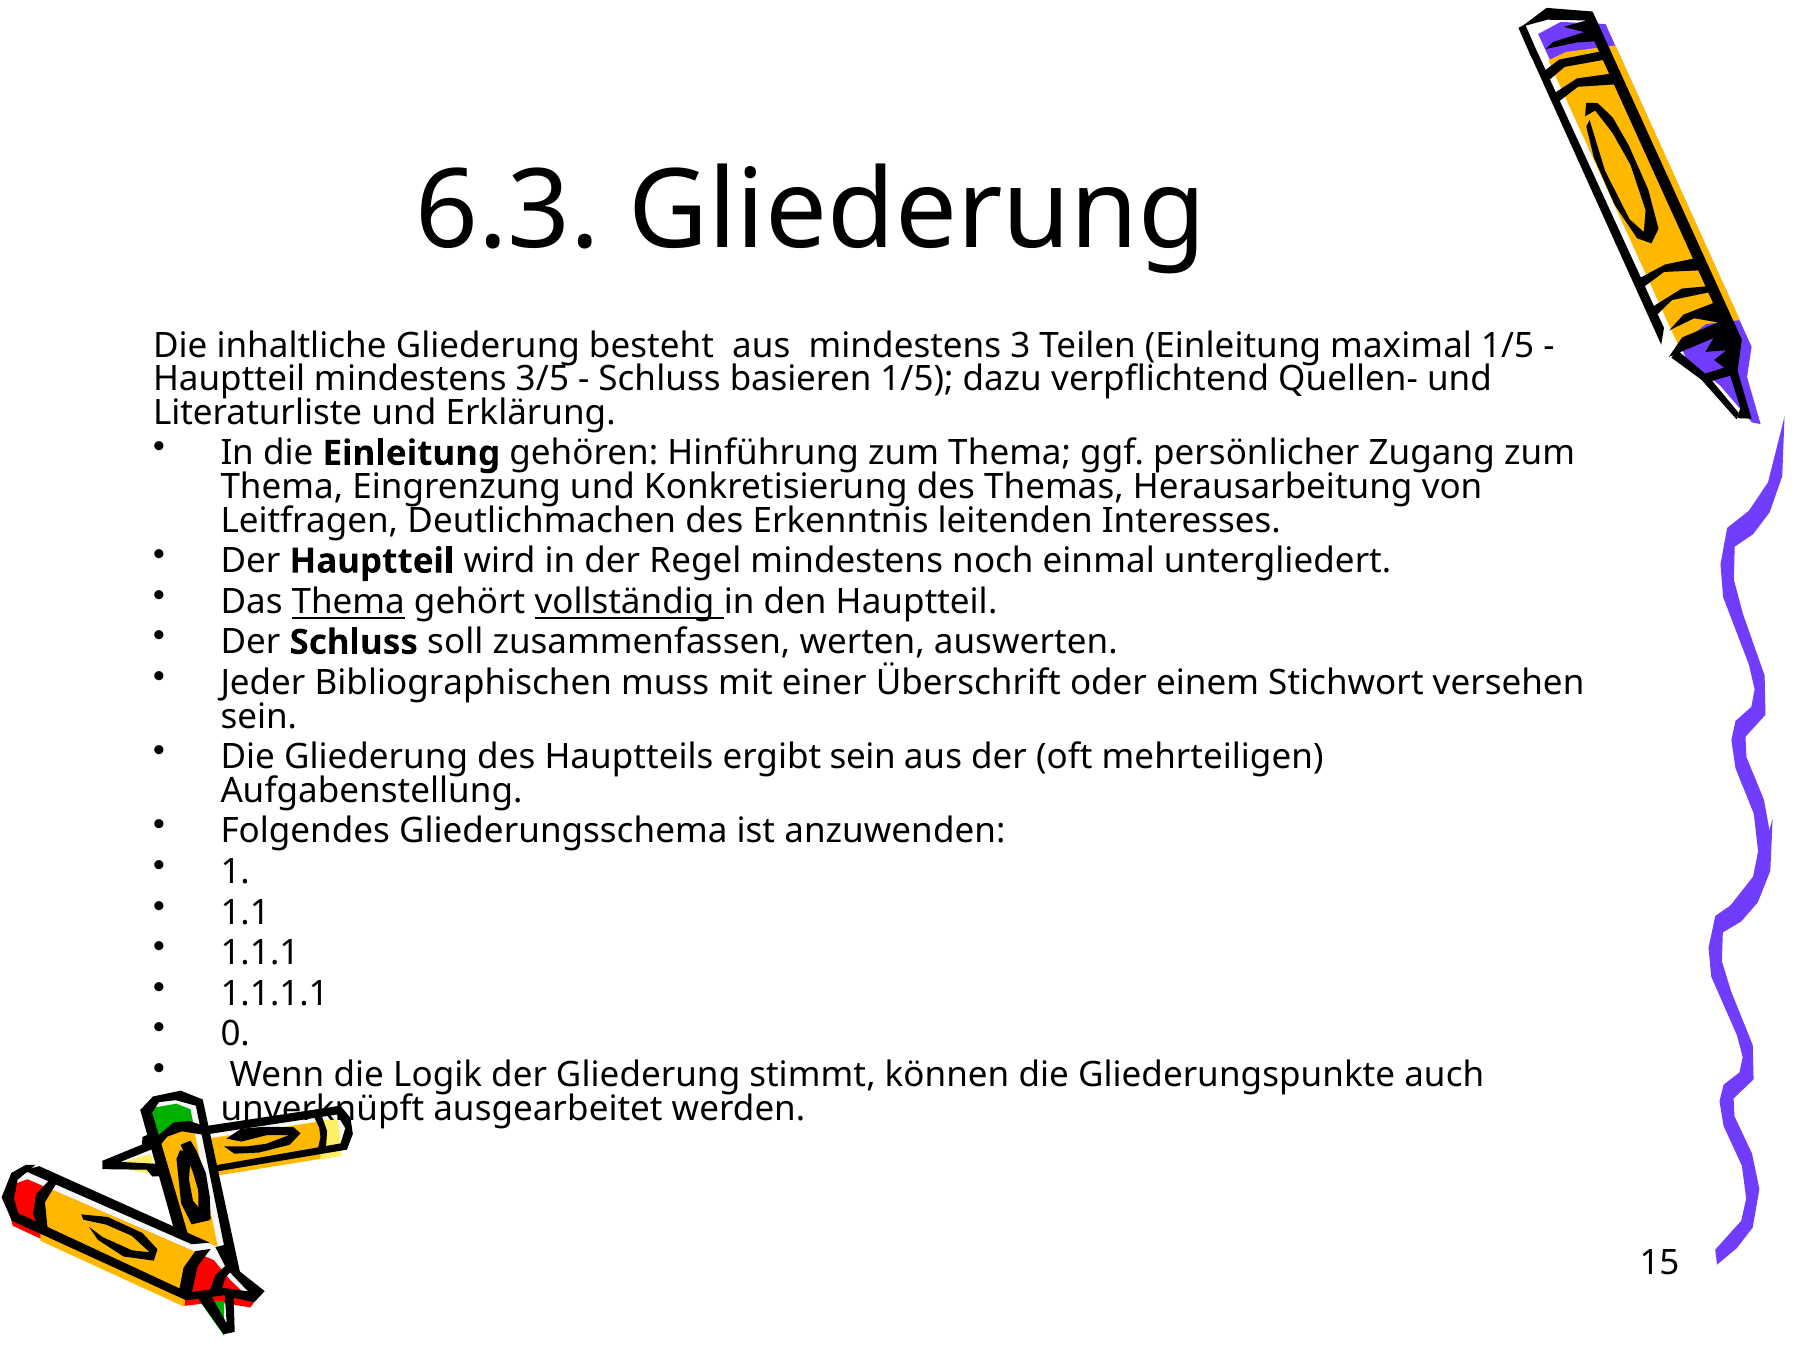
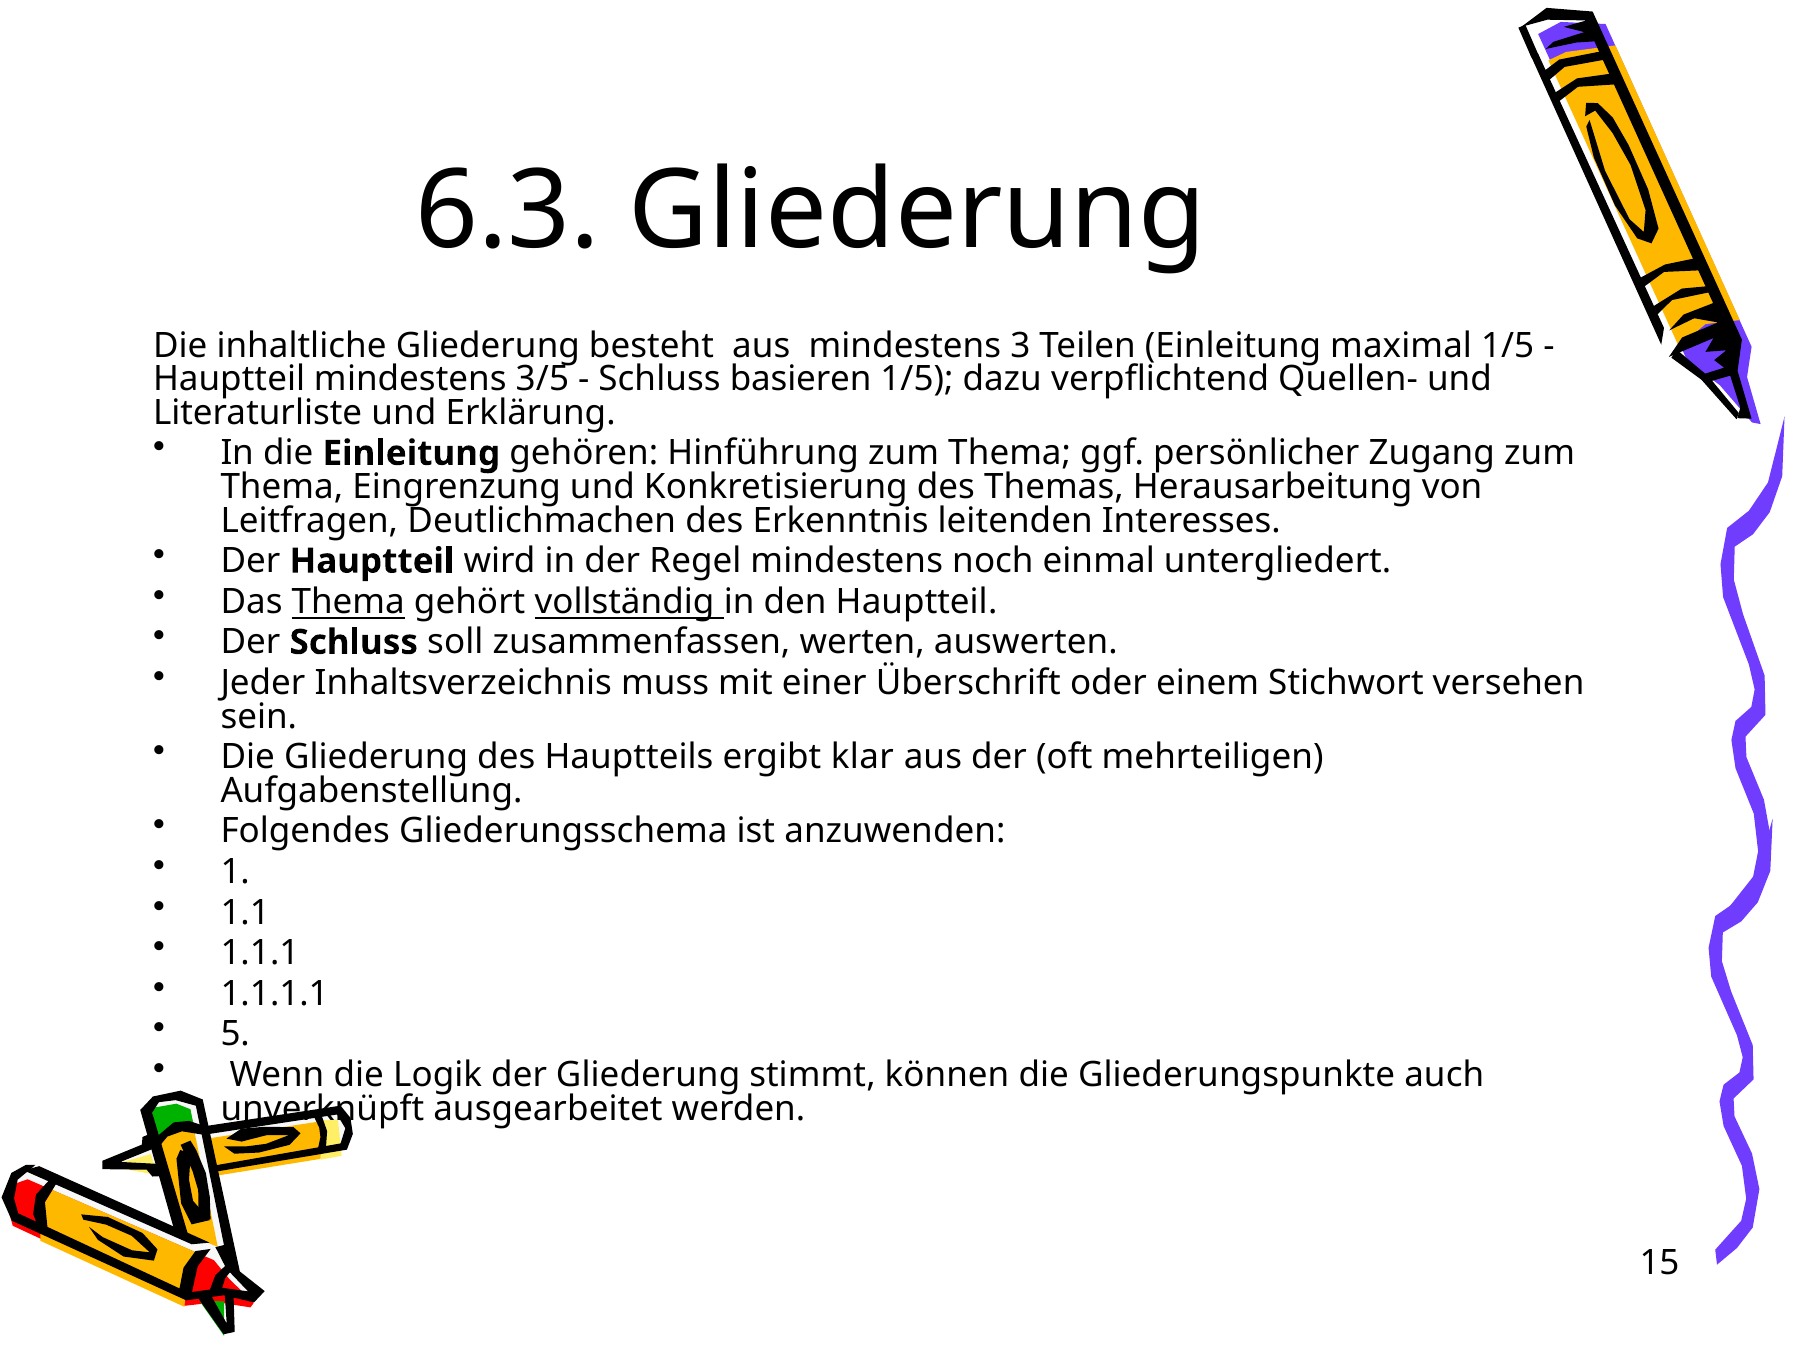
Bibliographischen: Bibliographischen -> Inhaltsverzeichnis
ergibt sein: sein -> klar
0: 0 -> 5
